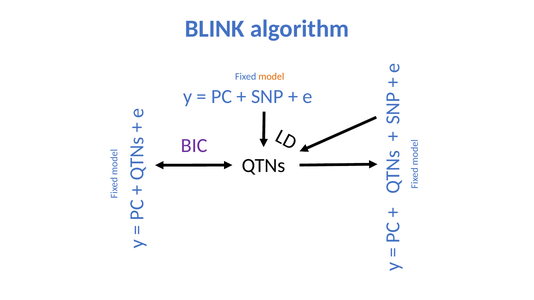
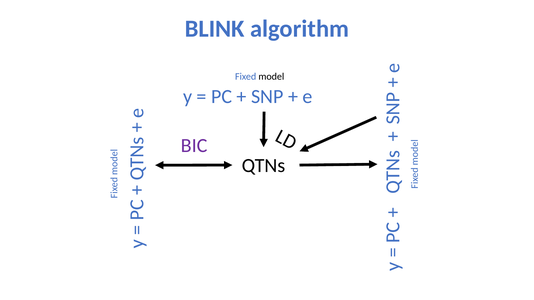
model colour: orange -> black
